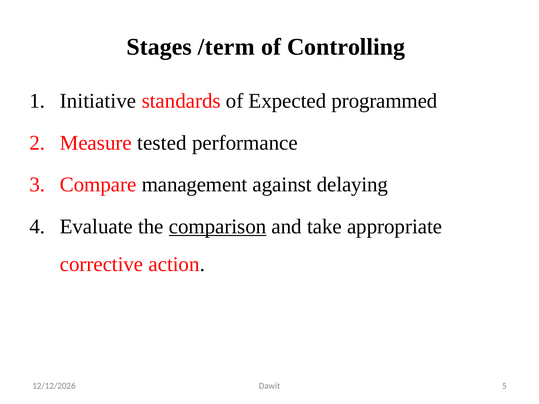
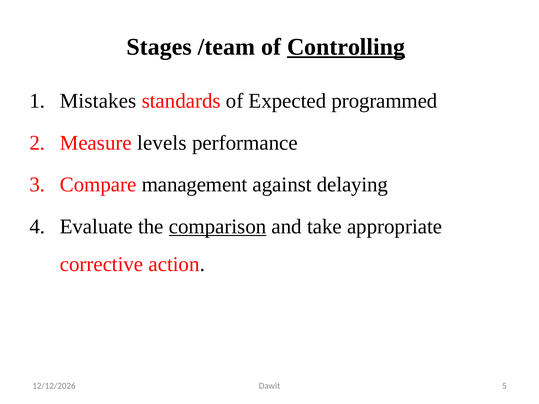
/term: /term -> /team
Controlling underline: none -> present
Initiative: Initiative -> Mistakes
tested: tested -> levels
